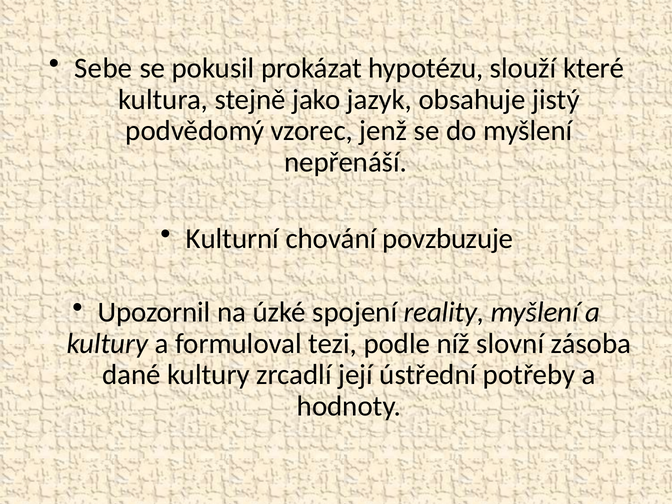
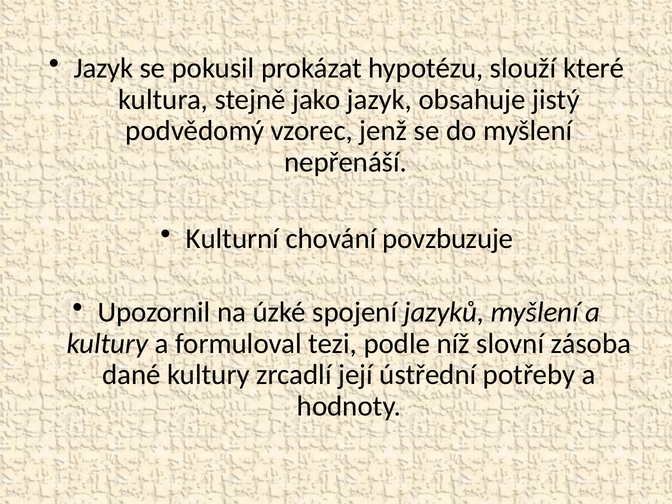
Sebe at (103, 68): Sebe -> Jazyk
reality: reality -> jazyků
